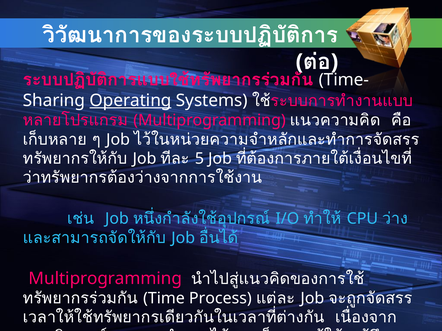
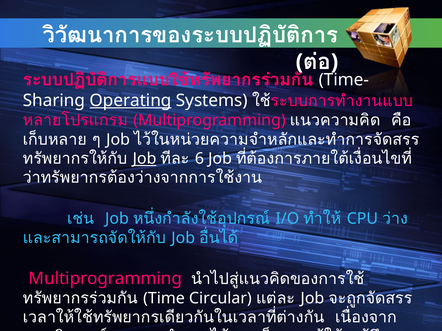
Job at (145, 159) underline: none -> present
5: 5 -> 6
Process: Process -> Circular
